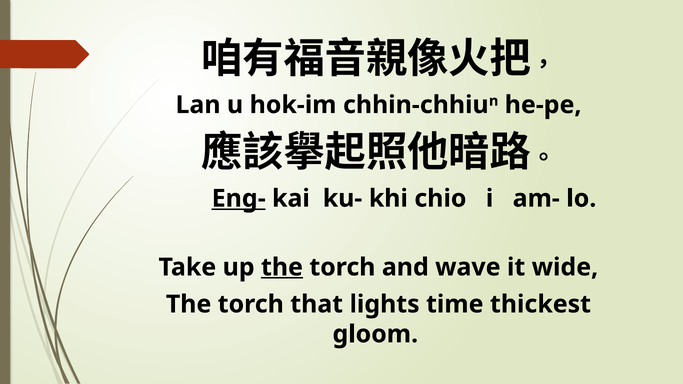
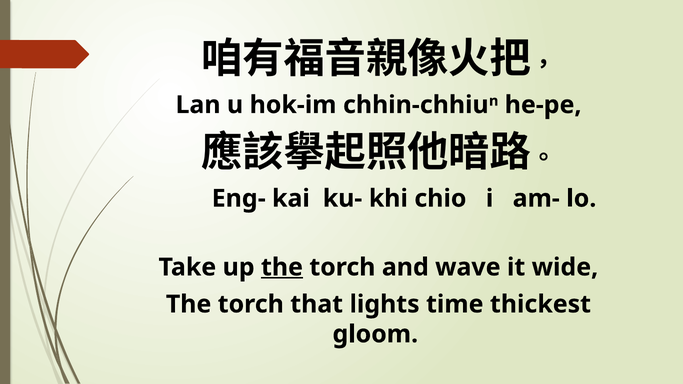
Eng- underline: present -> none
